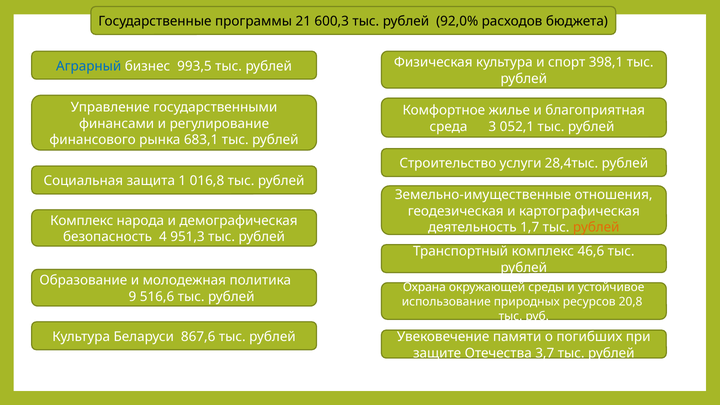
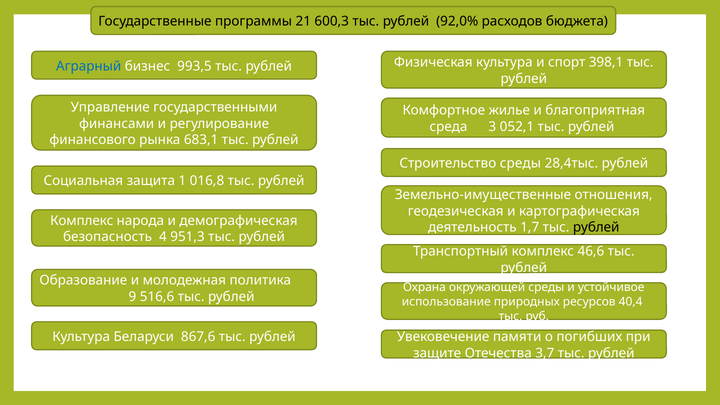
Строительство услуги: услуги -> среды
рублей at (596, 227) colour: orange -> black
20,8: 20,8 -> 40,4
